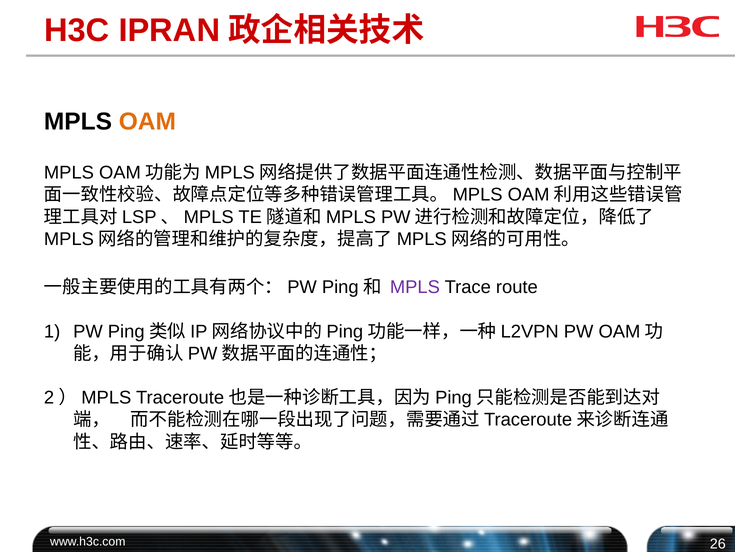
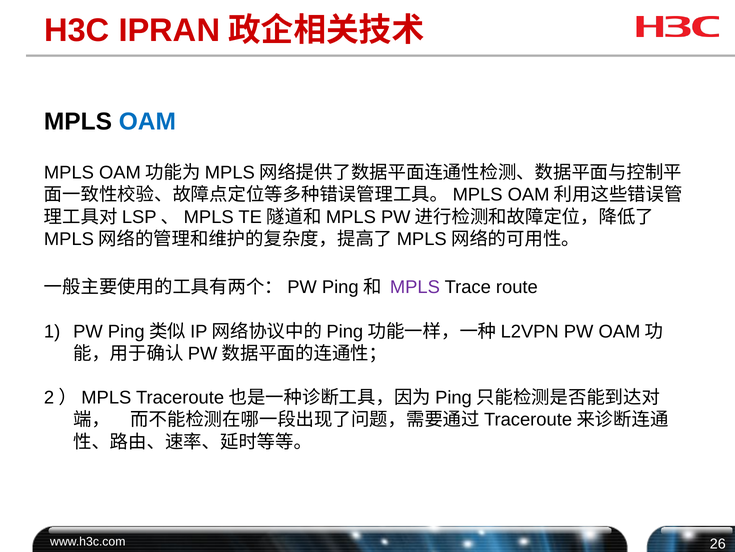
OAM colour: orange -> blue
